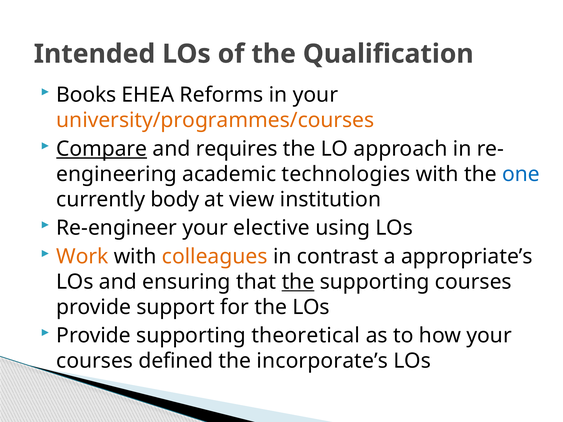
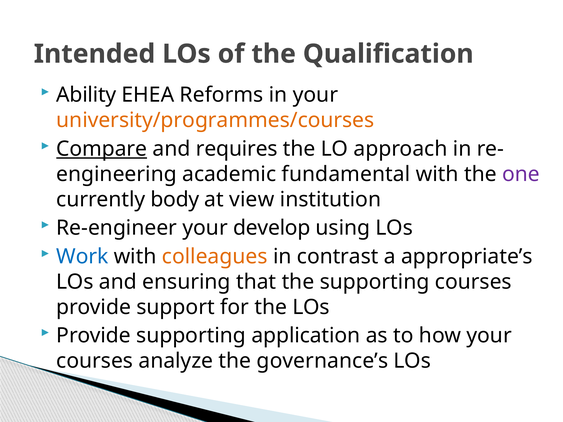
Books: Books -> Ability
technologies: technologies -> fundamental
one colour: blue -> purple
elective: elective -> develop
Work colour: orange -> blue
the at (298, 282) underline: present -> none
theoretical: theoretical -> application
defined: defined -> analyze
incorporate’s: incorporate’s -> governance’s
